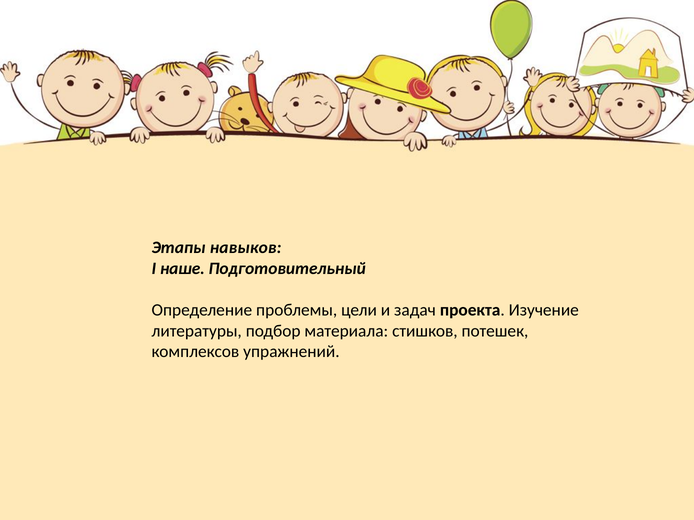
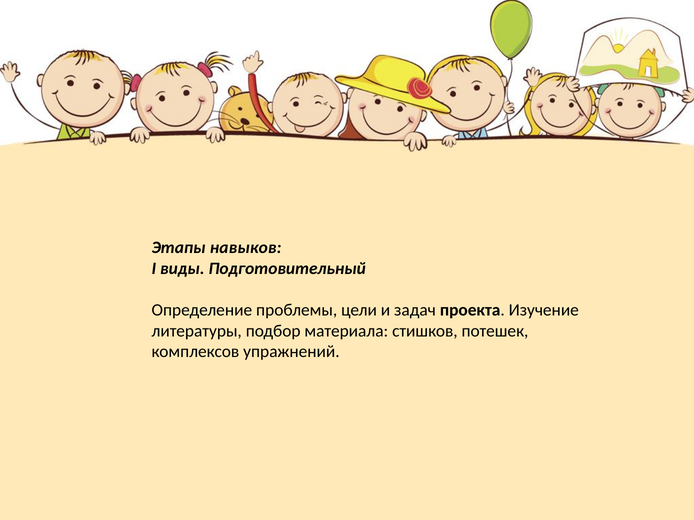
наше: наше -> виды
